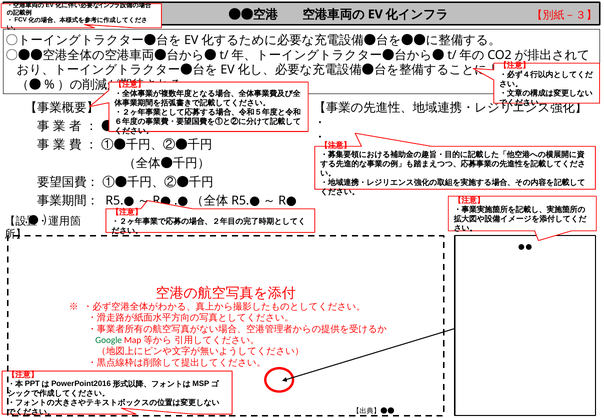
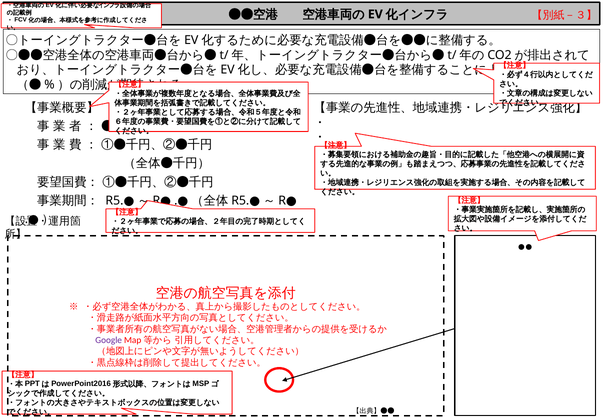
Google colour: green -> purple
